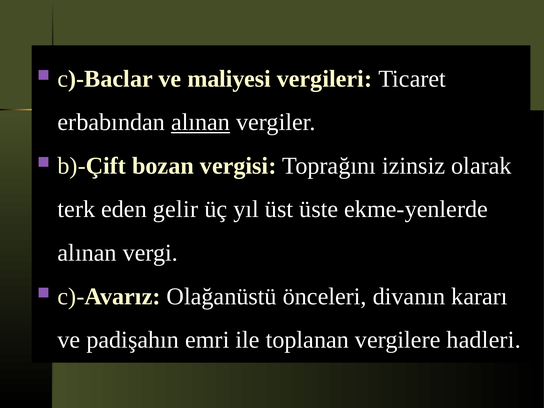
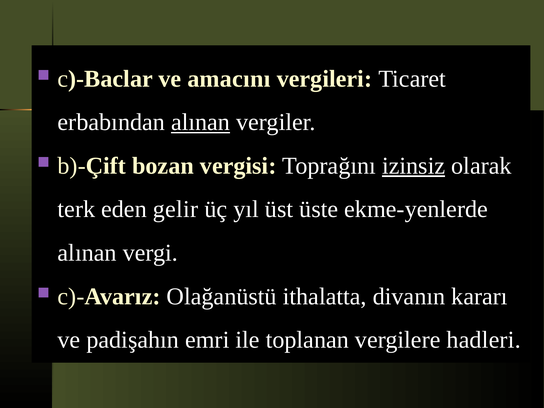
maliyesi: maliyesi -> amacını
izinsiz underline: none -> present
önceleri: önceleri -> ithalatta
